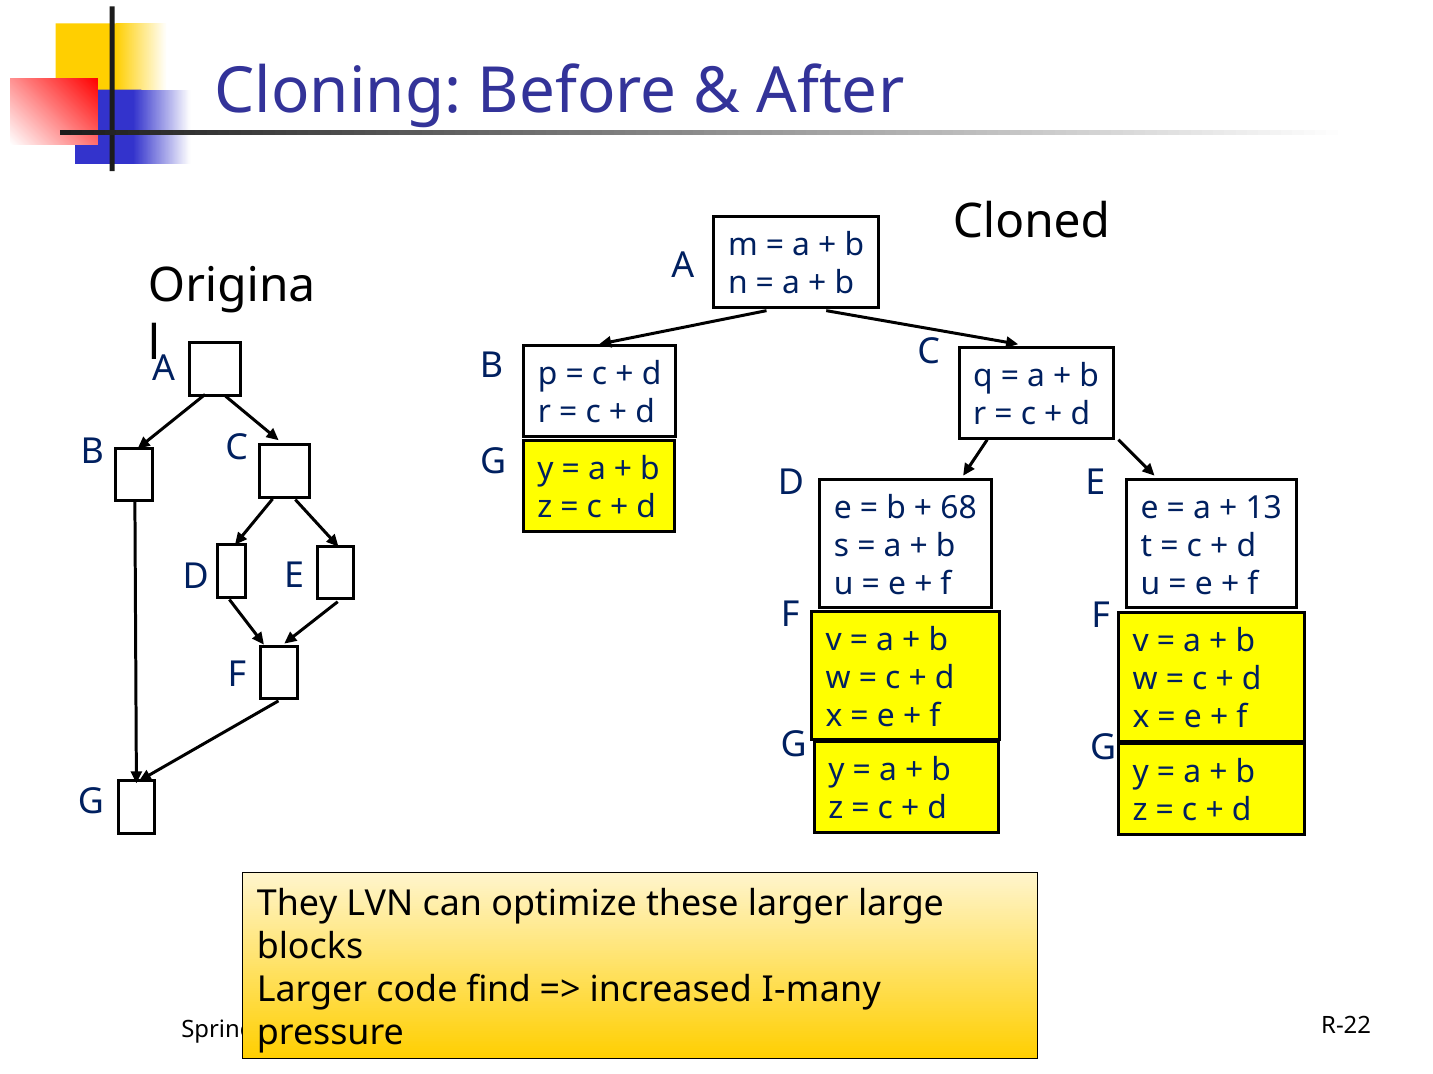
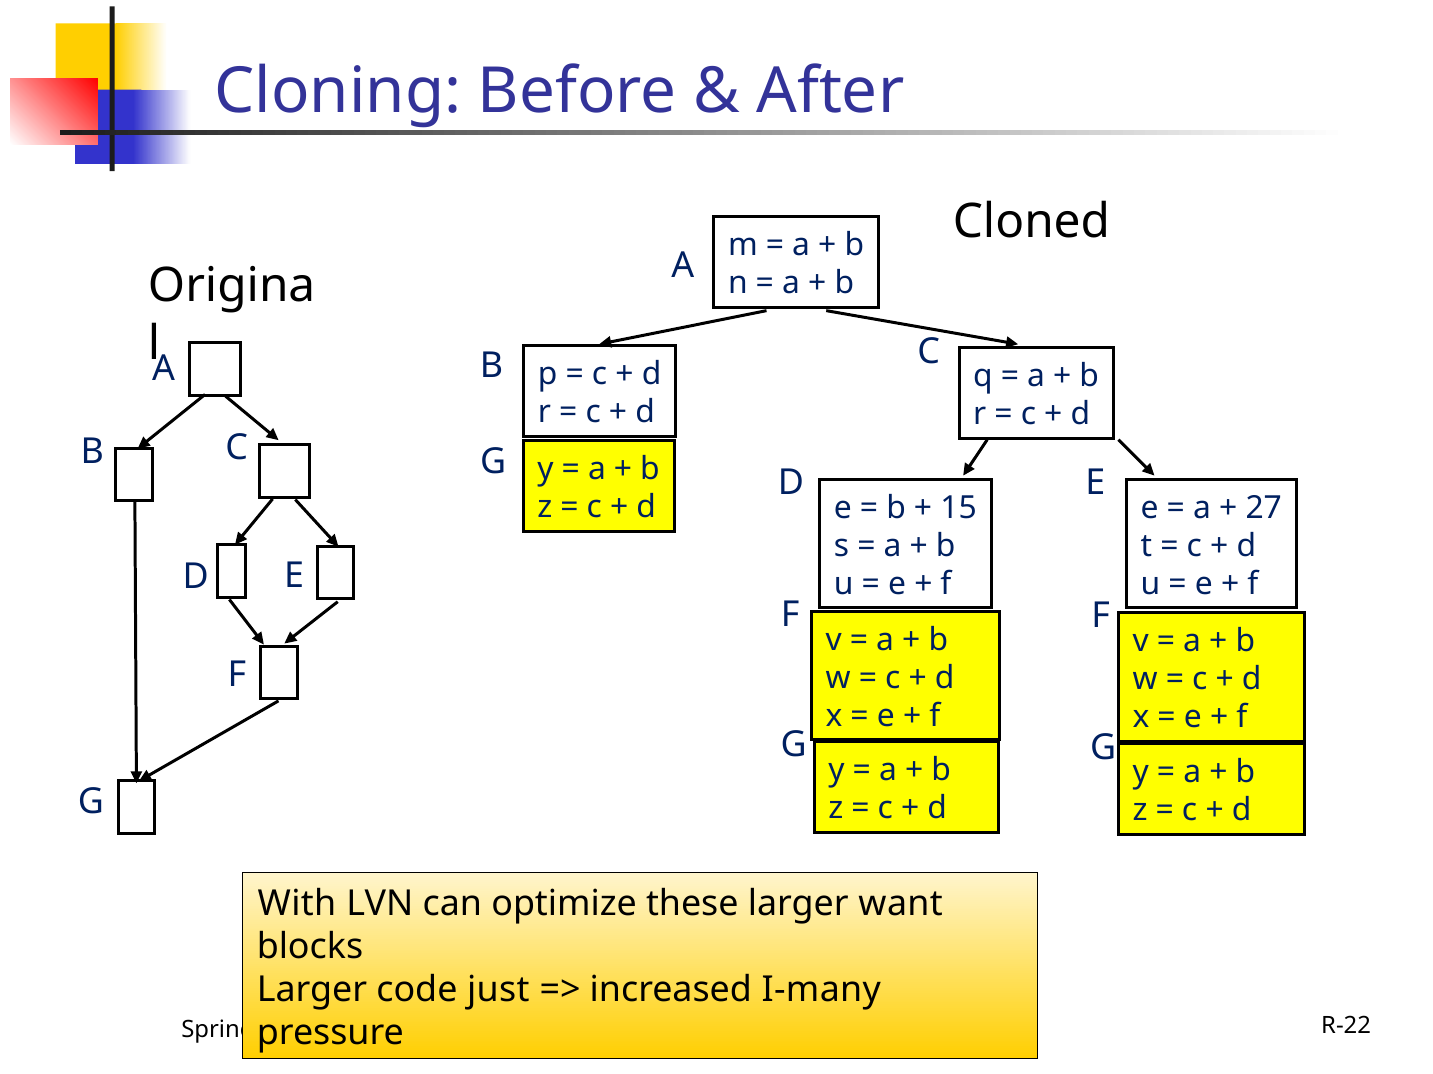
68: 68 -> 15
13: 13 -> 27
They: They -> With
large: large -> want
find: find -> just
